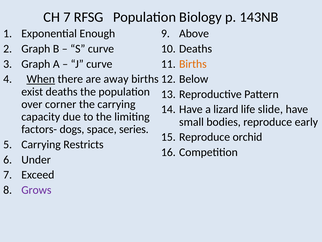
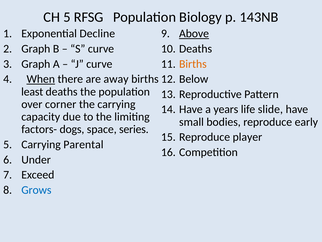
CH 7: 7 -> 5
Enough: Enough -> Decline
Above underline: none -> present
exist: exist -> least
lizard: lizard -> years
orchid: orchid -> player
Restricts: Restricts -> Parental
Grows colour: purple -> blue
